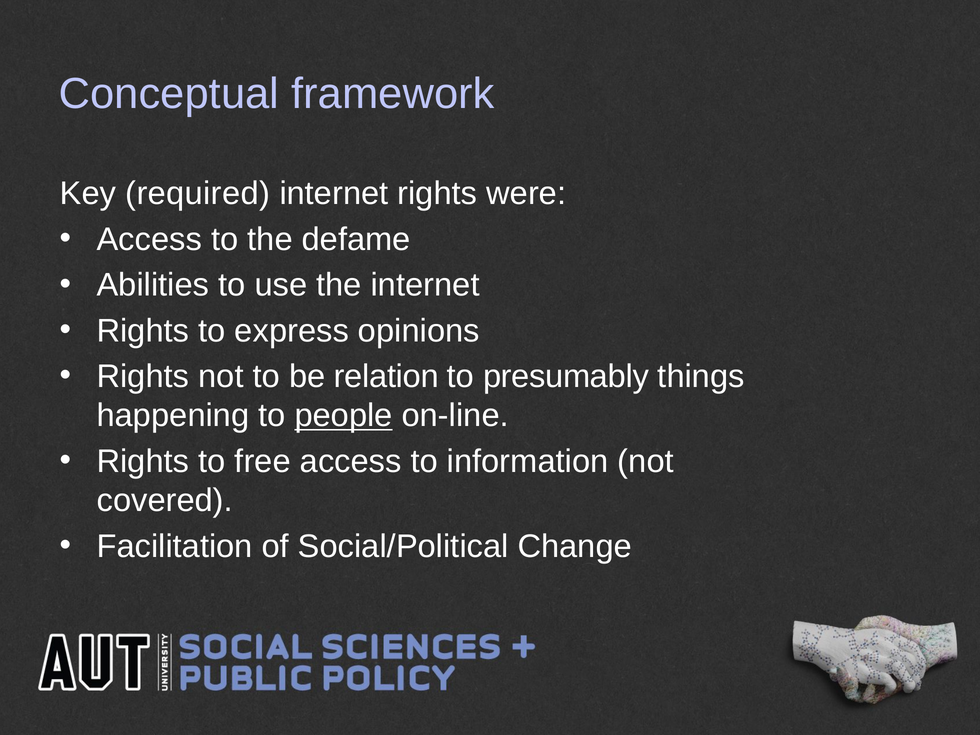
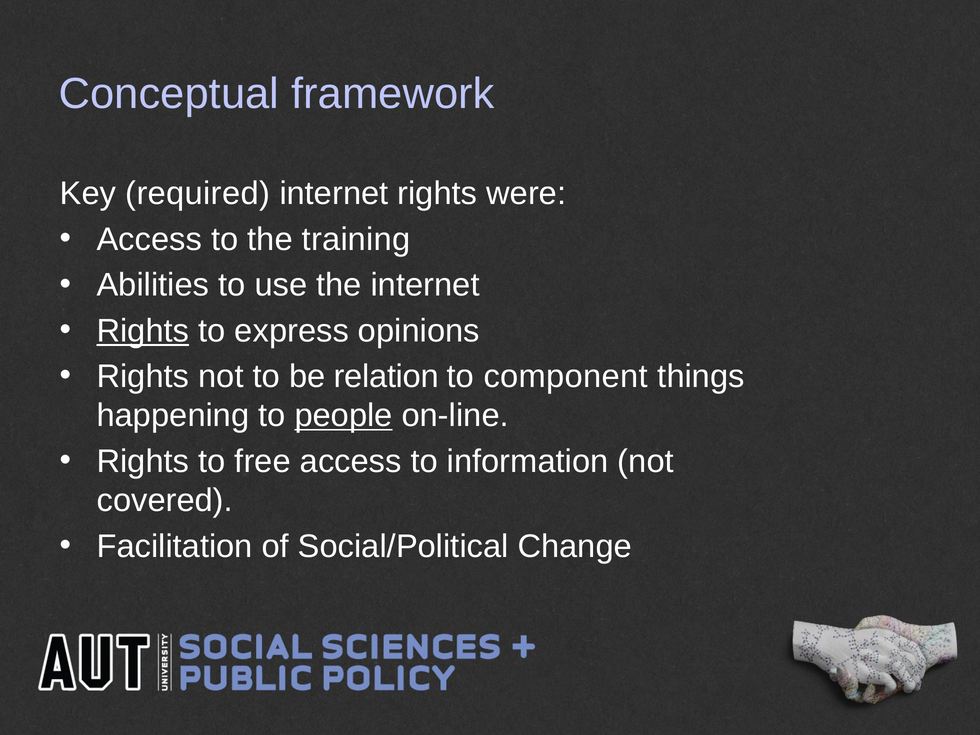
defame: defame -> training
Rights at (143, 331) underline: none -> present
presumably: presumably -> component
